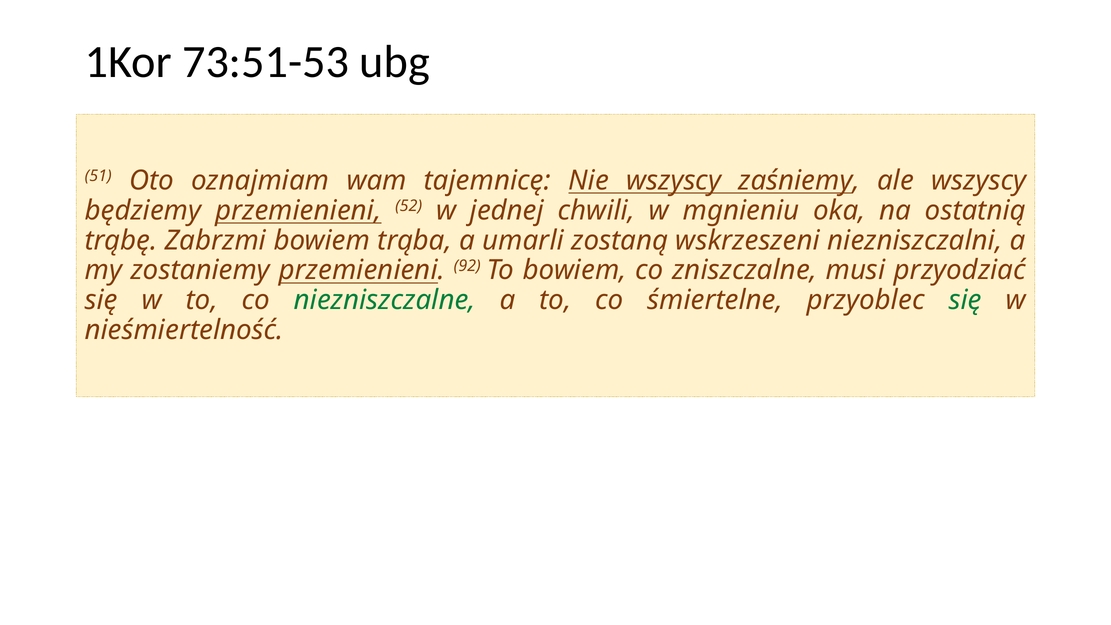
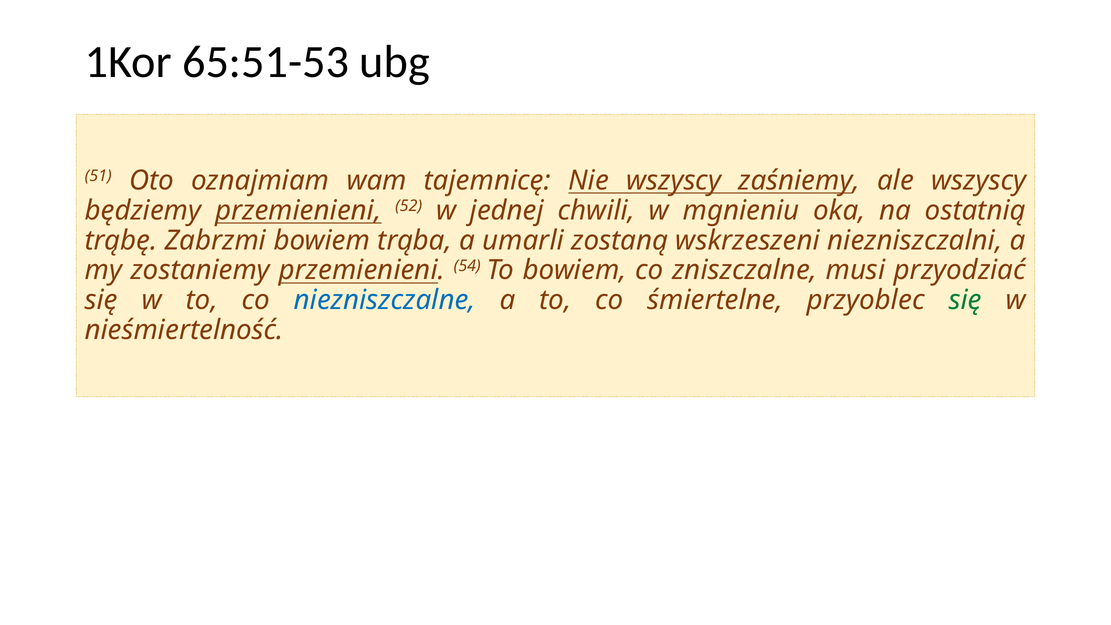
73:51-53: 73:51-53 -> 65:51-53
92: 92 -> 54
niezniszczalne colour: green -> blue
